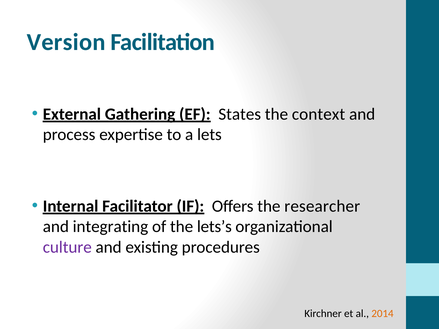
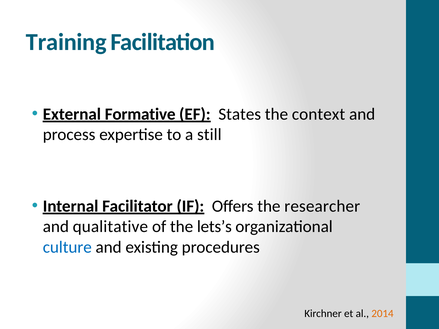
Version: Version -> Training
Gathering: Gathering -> Formative
lets: lets -> still
integrating: integrating -> qualitative
culture colour: purple -> blue
